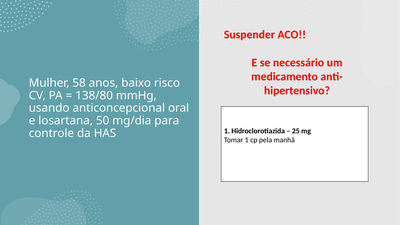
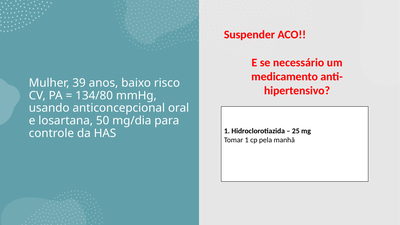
58: 58 -> 39
138/80: 138/80 -> 134/80
